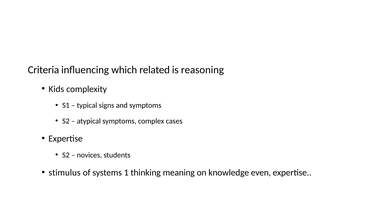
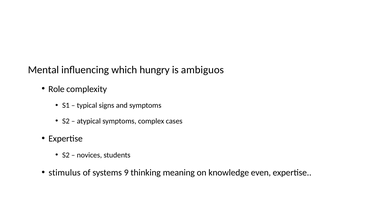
Criteria: Criteria -> Mental
related: related -> hungry
reasoning: reasoning -> ambiguos
Kids: Kids -> Role
1: 1 -> 9
